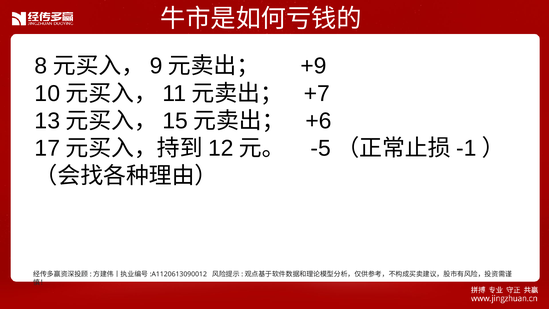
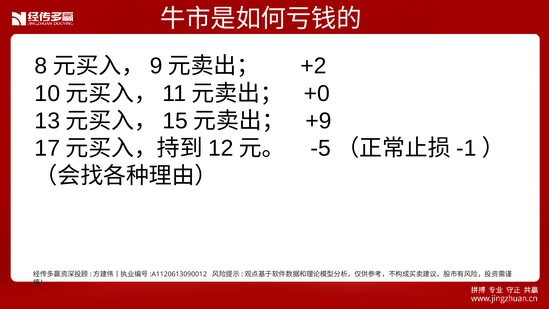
+9: +9 -> +2
+7: +7 -> +0
+6: +6 -> +9
